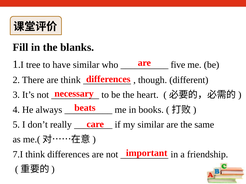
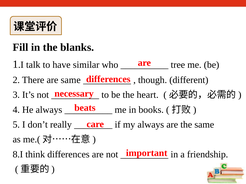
tree: tree -> talk
five: five -> tree
are think: think -> same
my similar: similar -> always
7.I: 7.I -> 8.I
